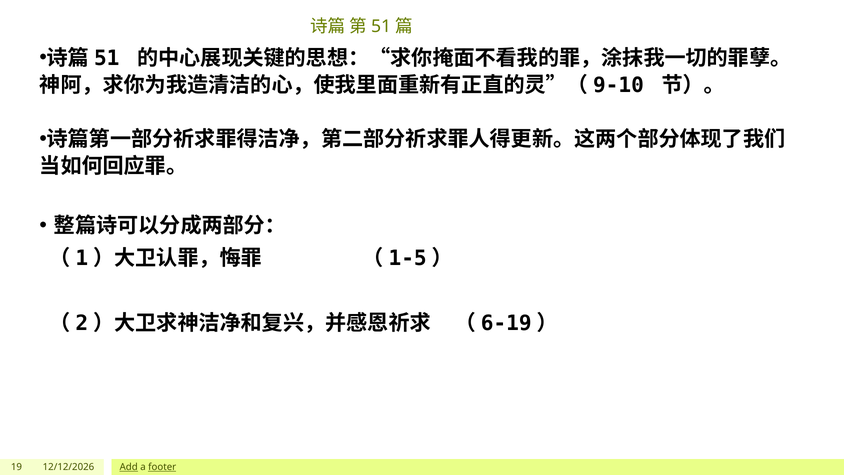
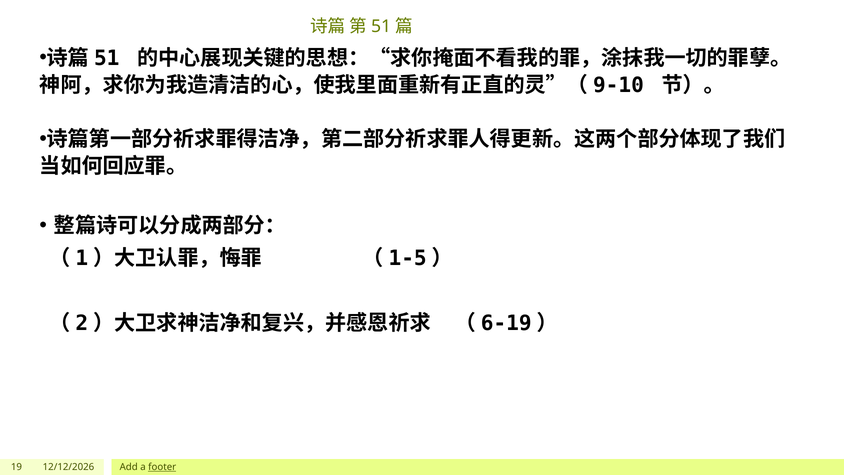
Add underline: present -> none
